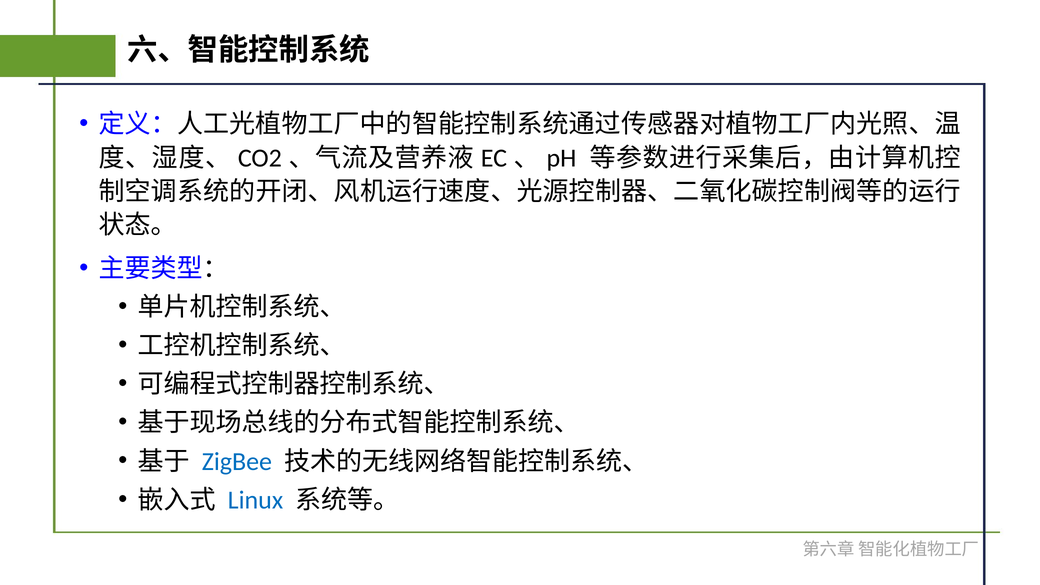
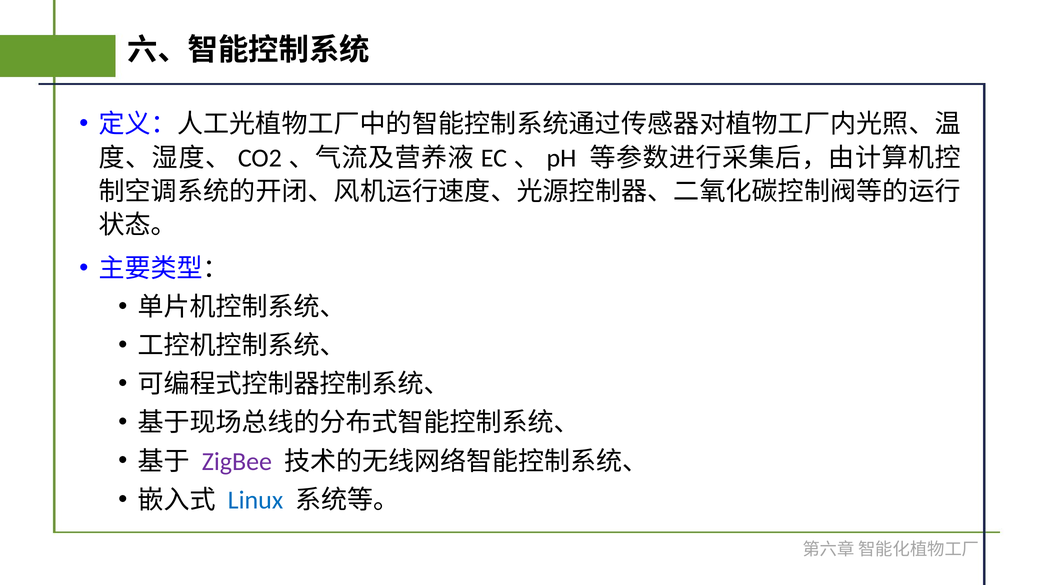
ZigBee colour: blue -> purple
